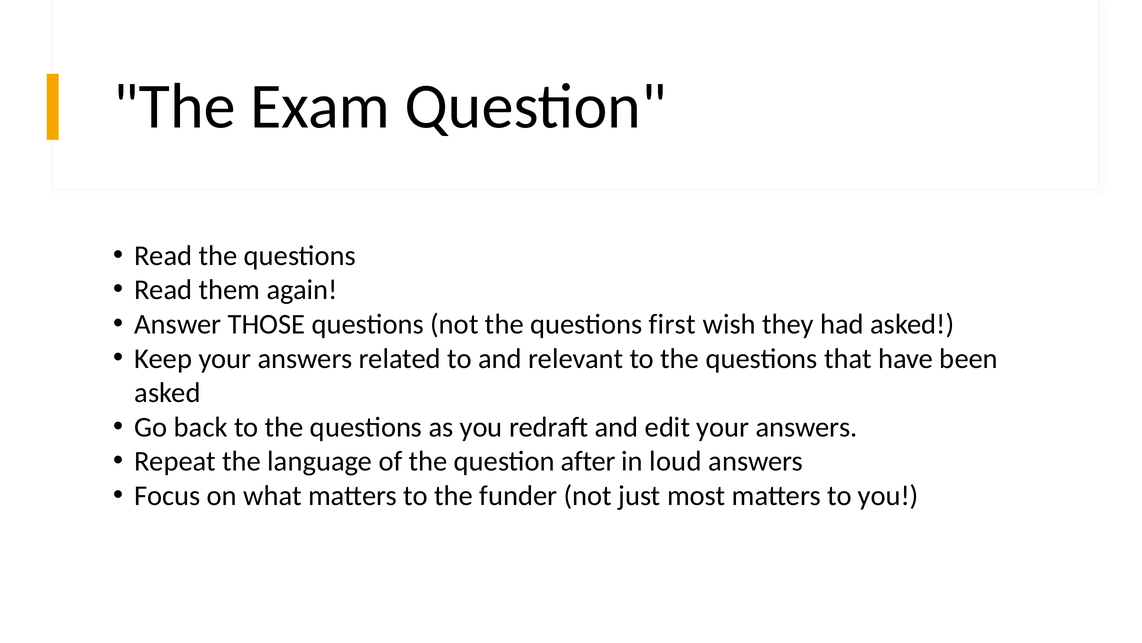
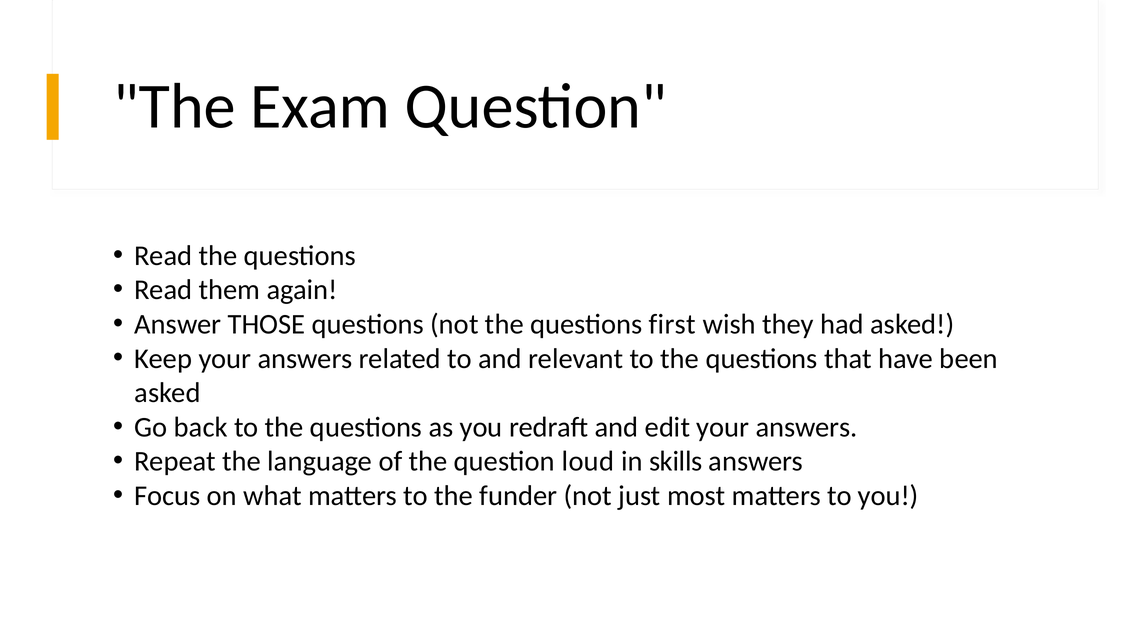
after: after -> loud
loud: loud -> skills
